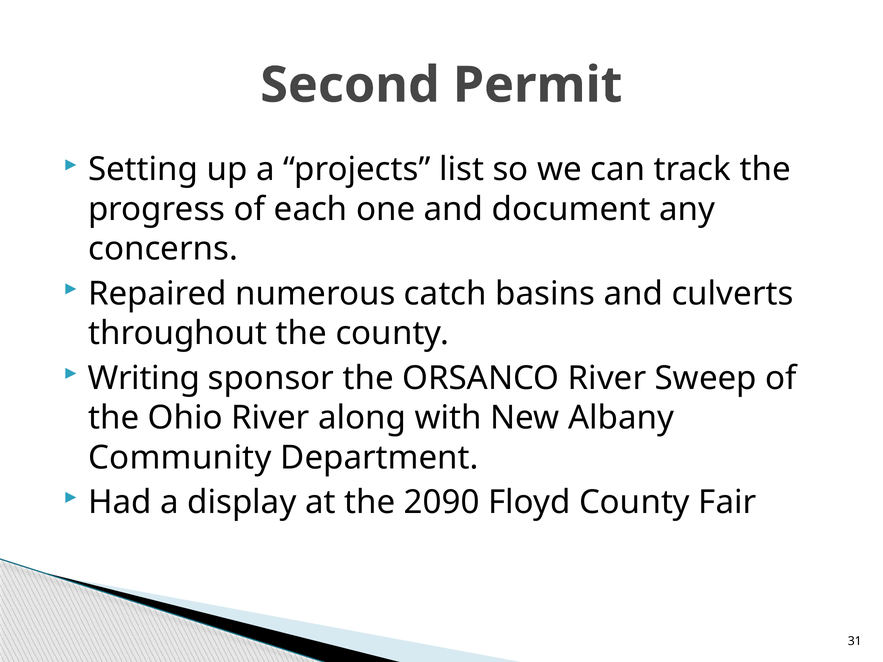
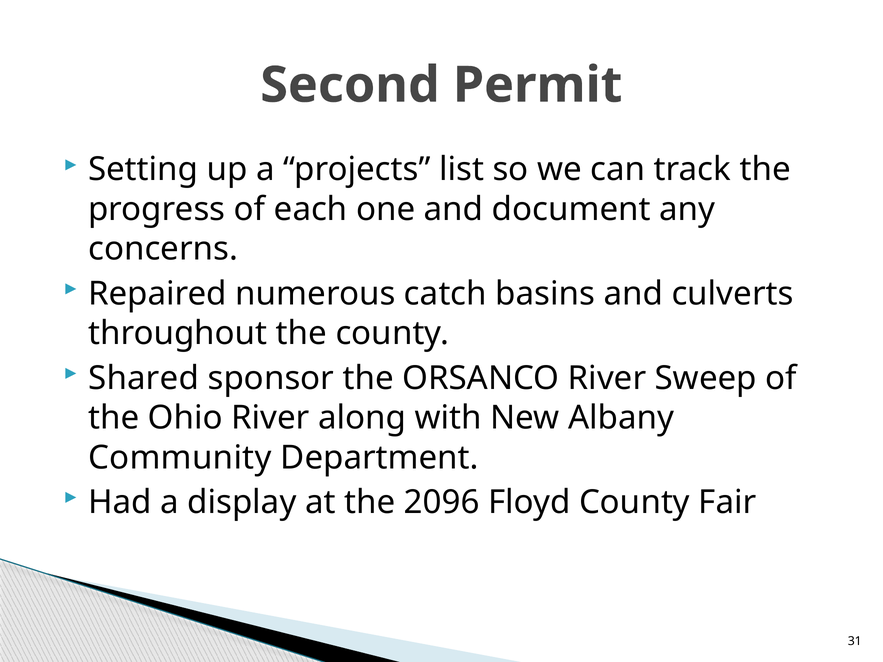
Writing: Writing -> Shared
2090: 2090 -> 2096
